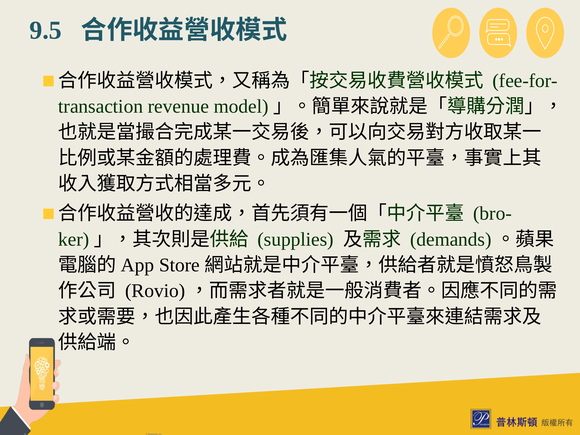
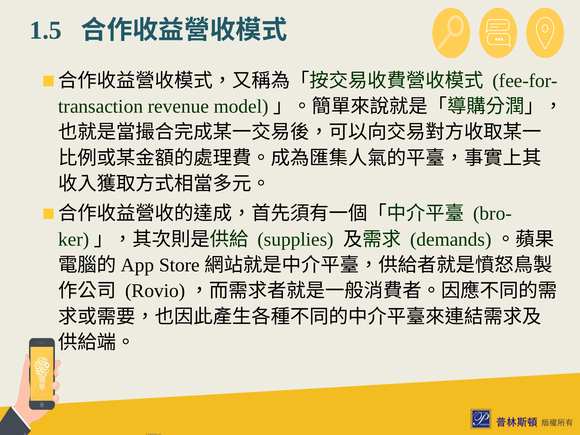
9.5: 9.5 -> 1.5
